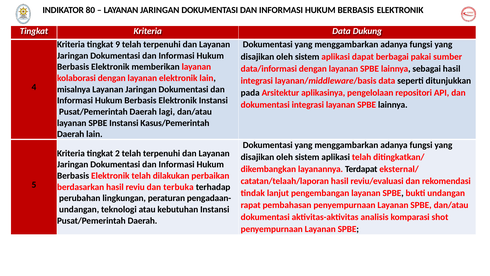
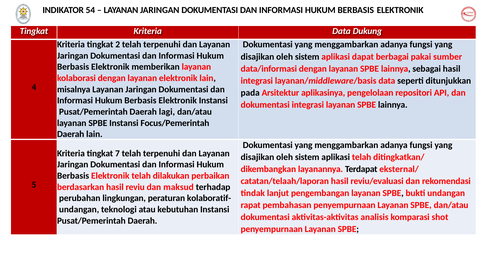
80: 80 -> 54
9: 9 -> 2
Kasus/Pemerintah: Kasus/Pemerintah -> Focus/Pemerintah
2: 2 -> 7
terbuka: terbuka -> maksud
pengadaan-: pengadaan- -> kolaboratif-
